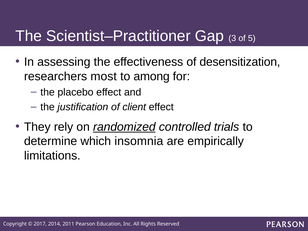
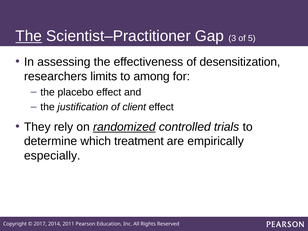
The at (29, 36) underline: none -> present
most: most -> limits
insomnia: insomnia -> treatment
limitations: limitations -> especially
